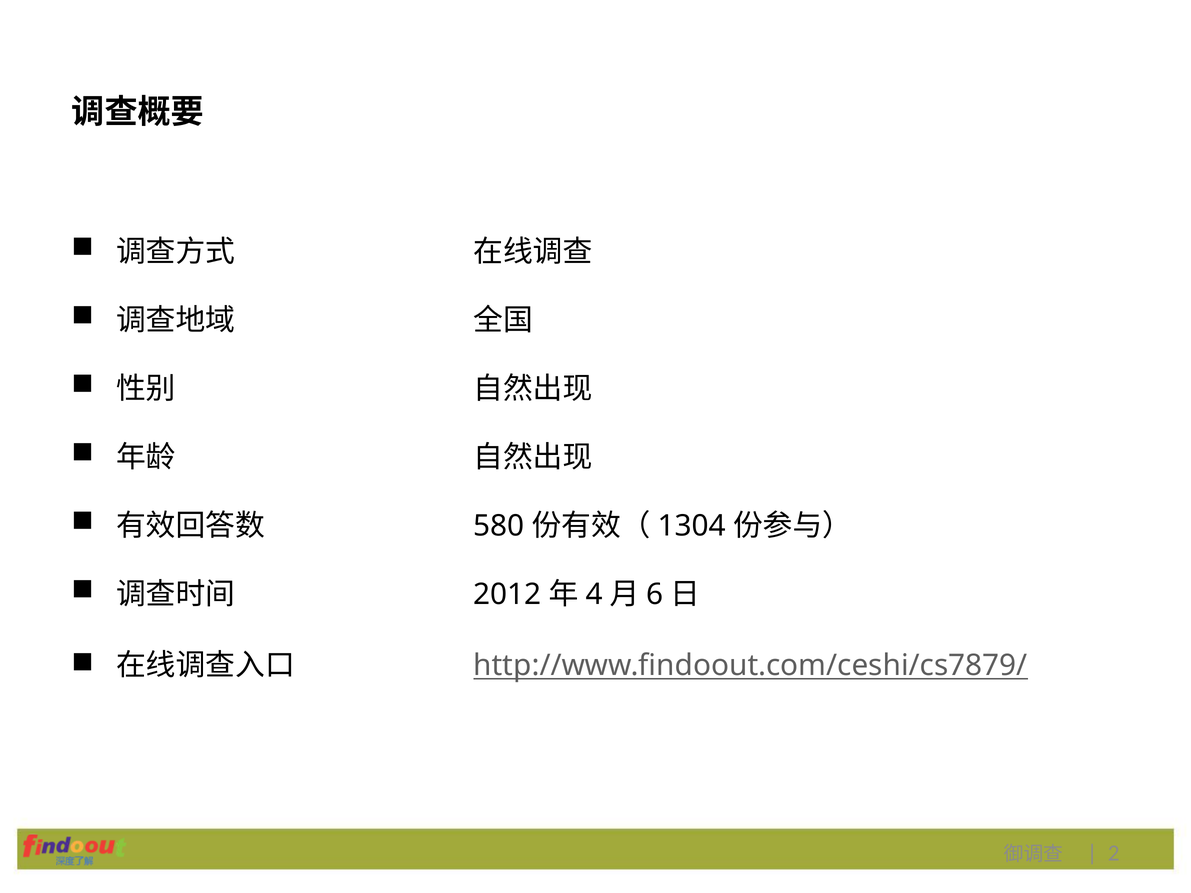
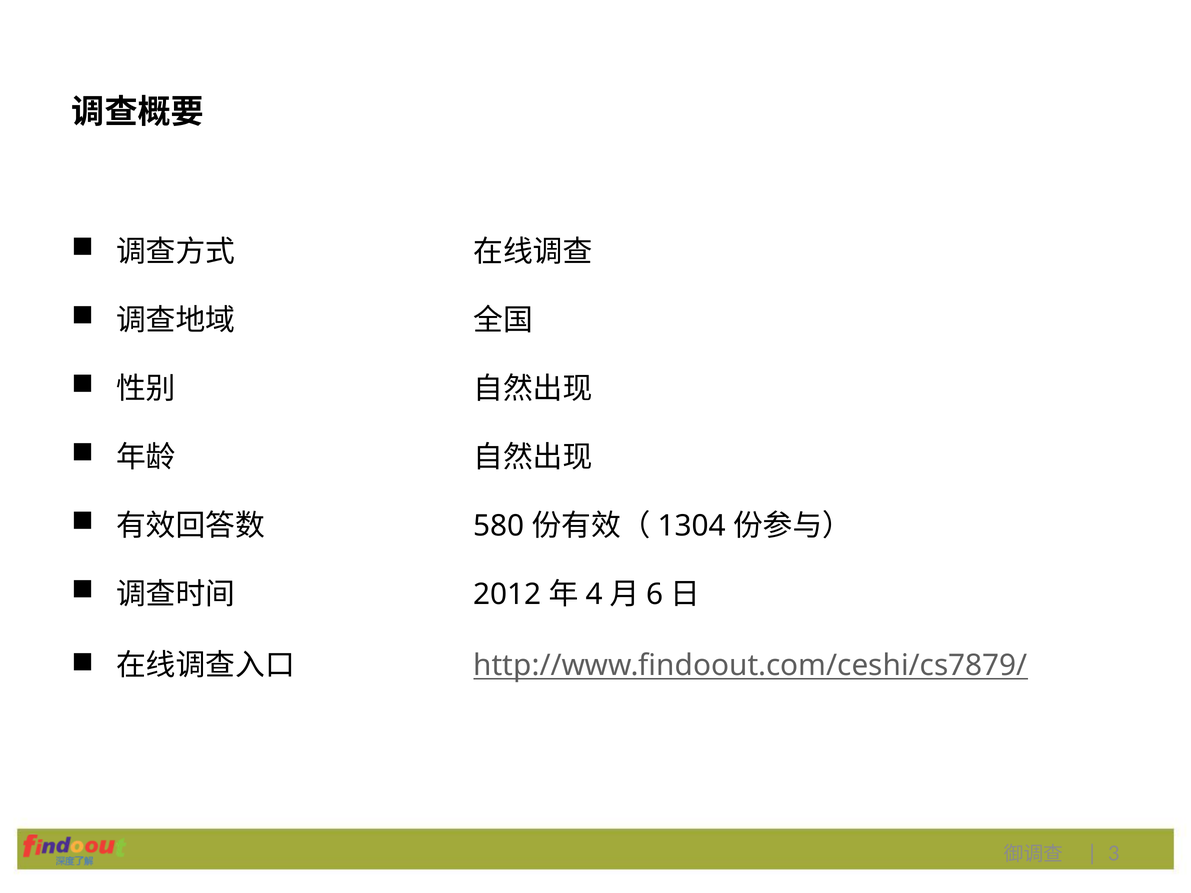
2: 2 -> 3
